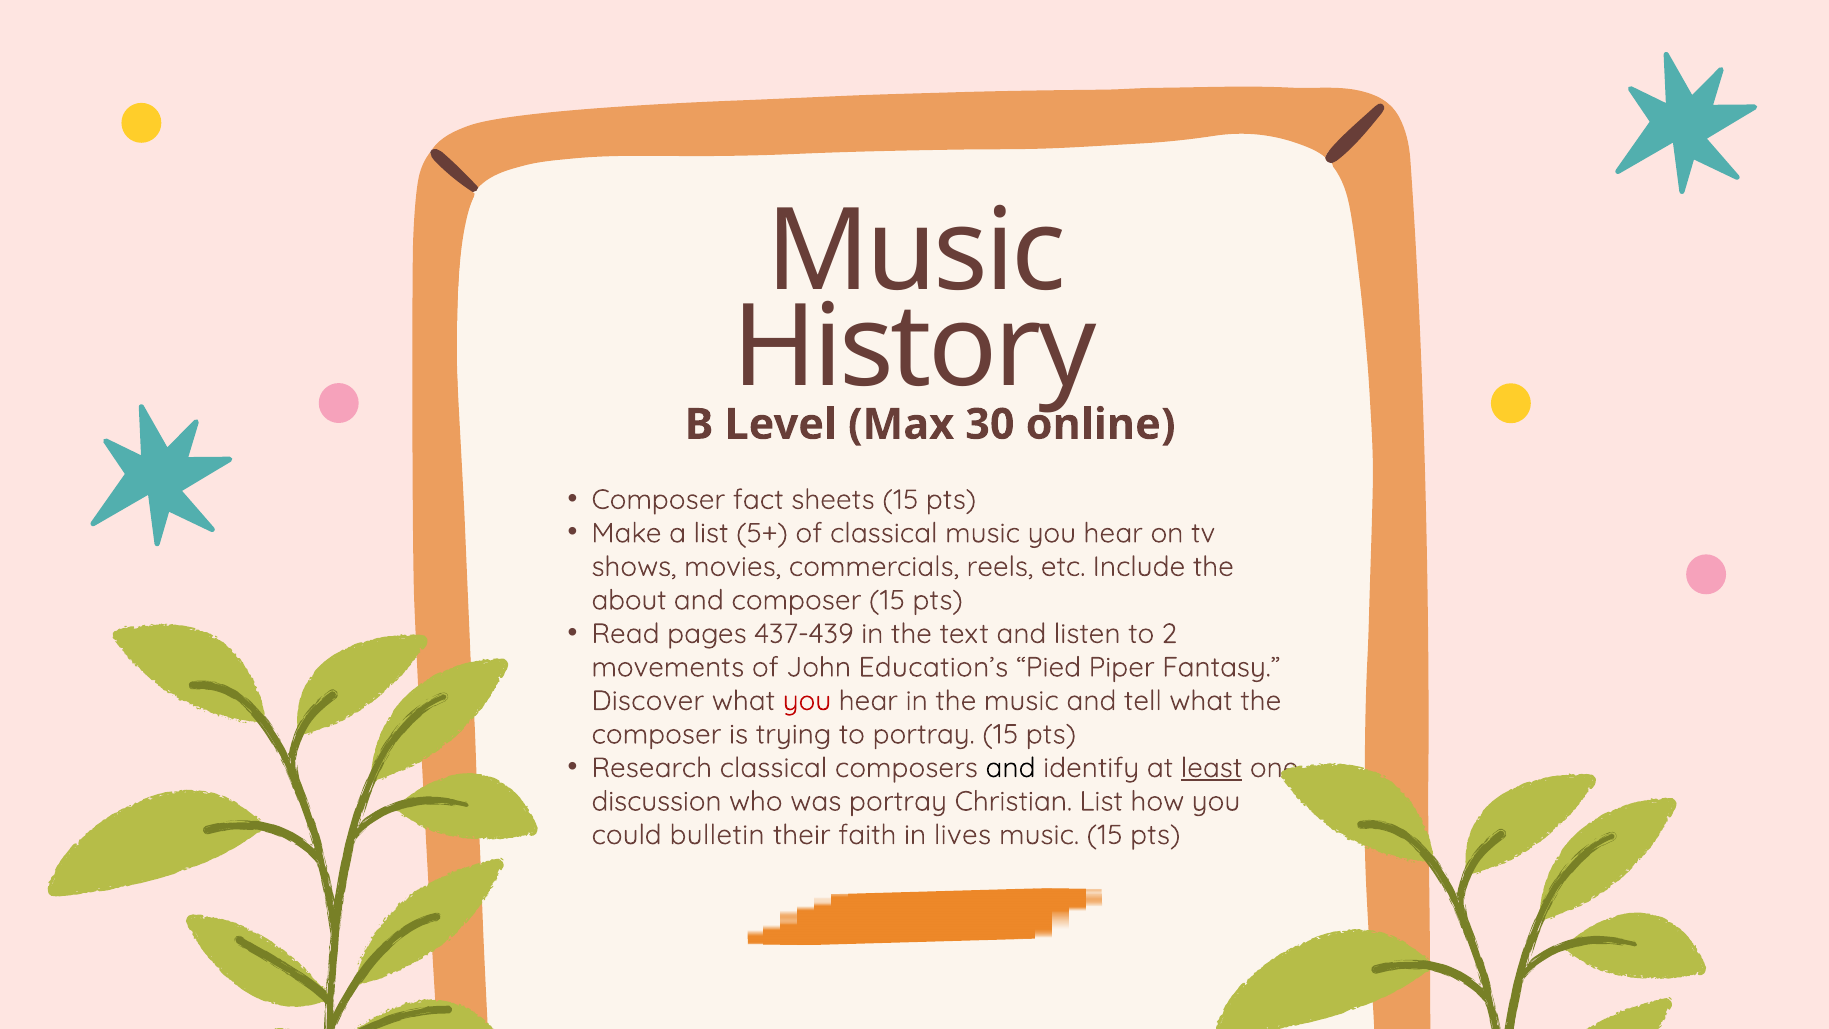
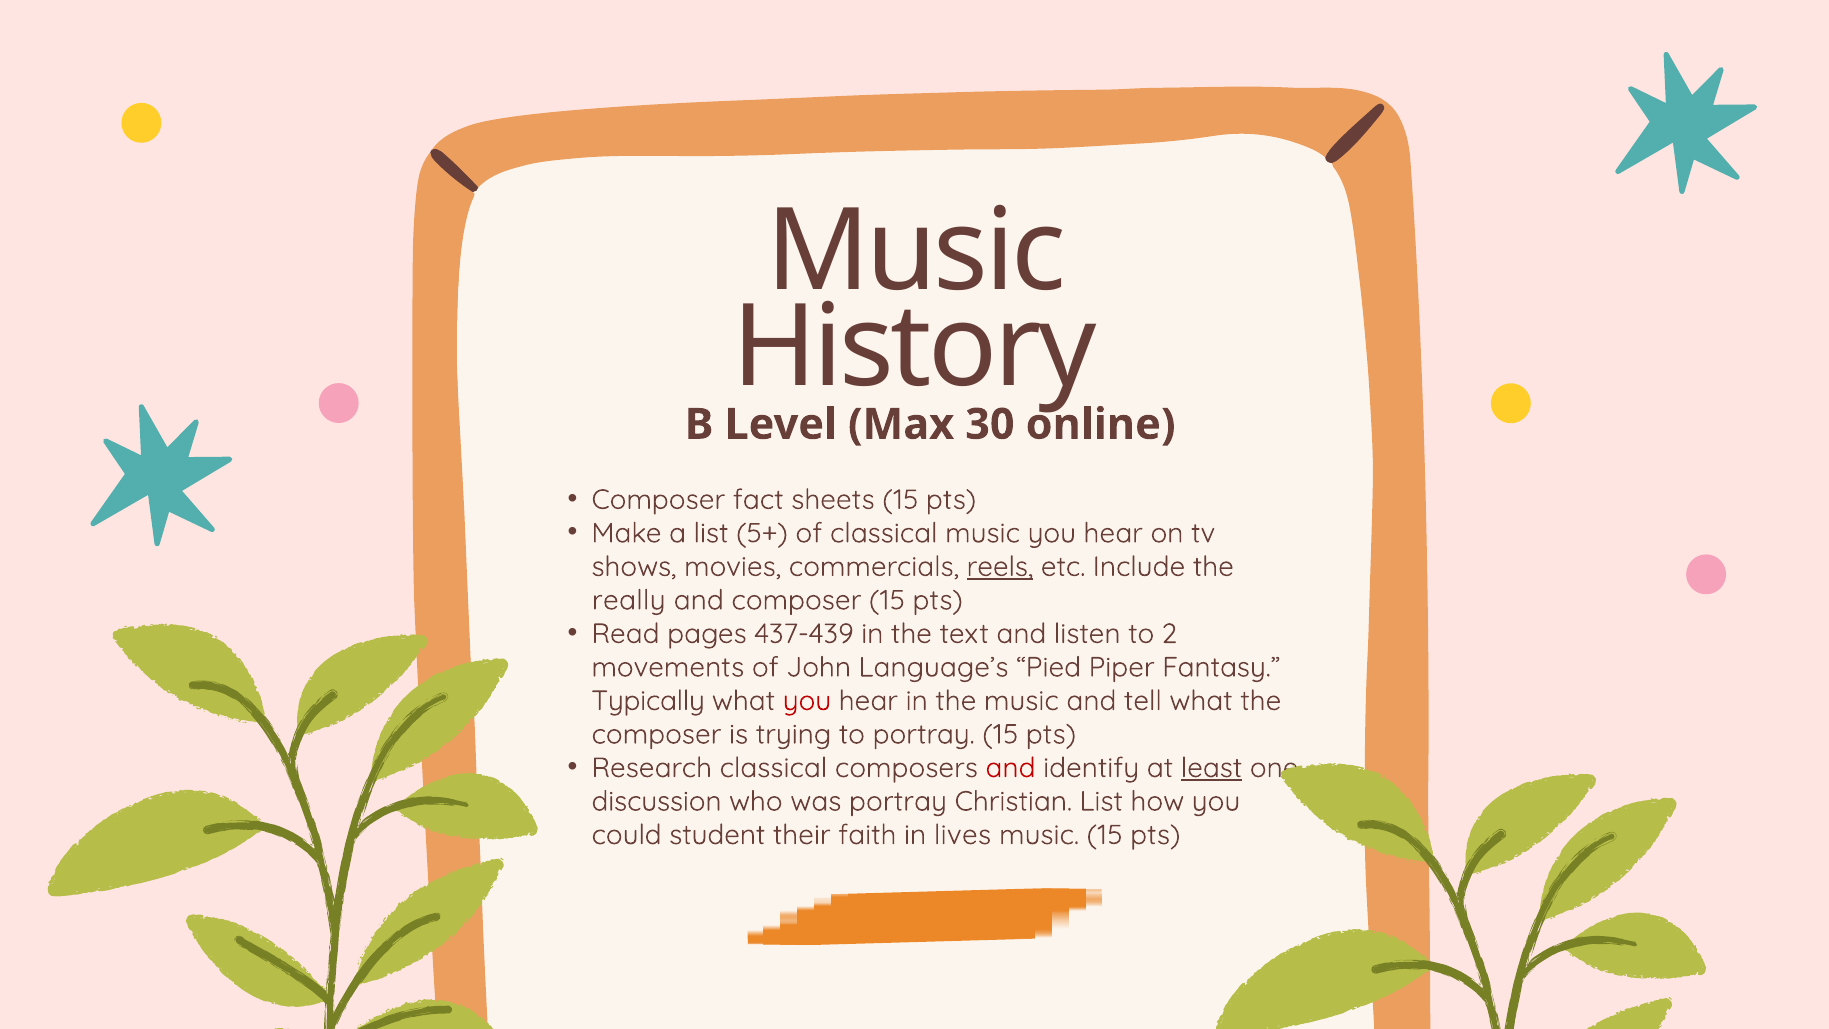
reels underline: none -> present
about: about -> really
Education’s: Education’s -> Language’s
Discover: Discover -> Typically
and at (1011, 768) colour: black -> red
bulletin: bulletin -> student
